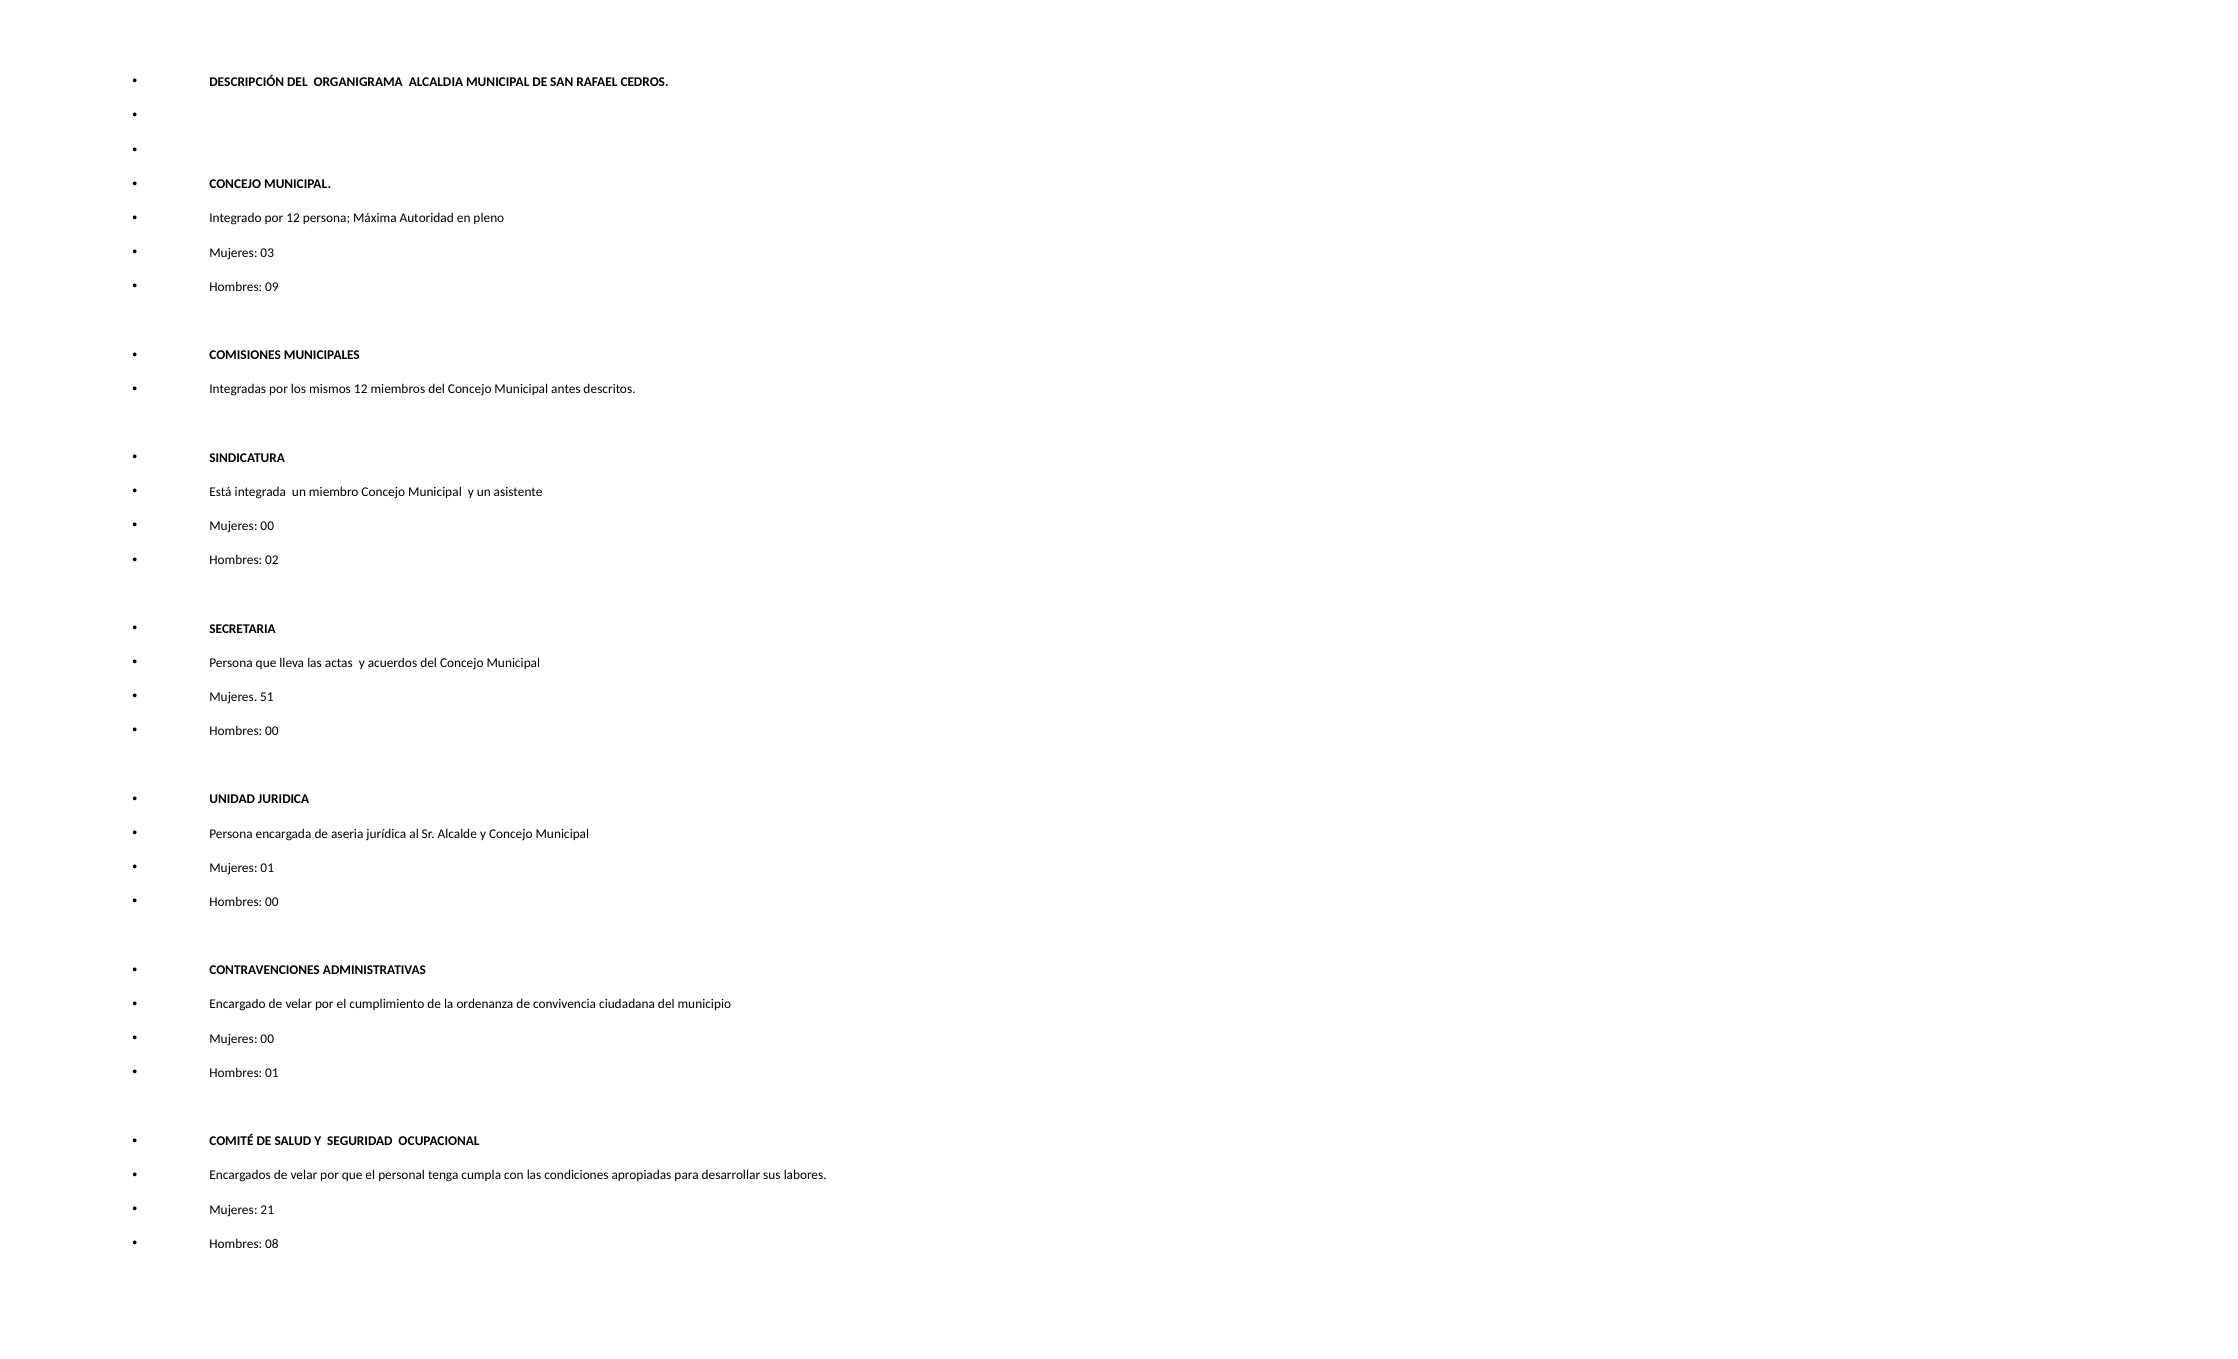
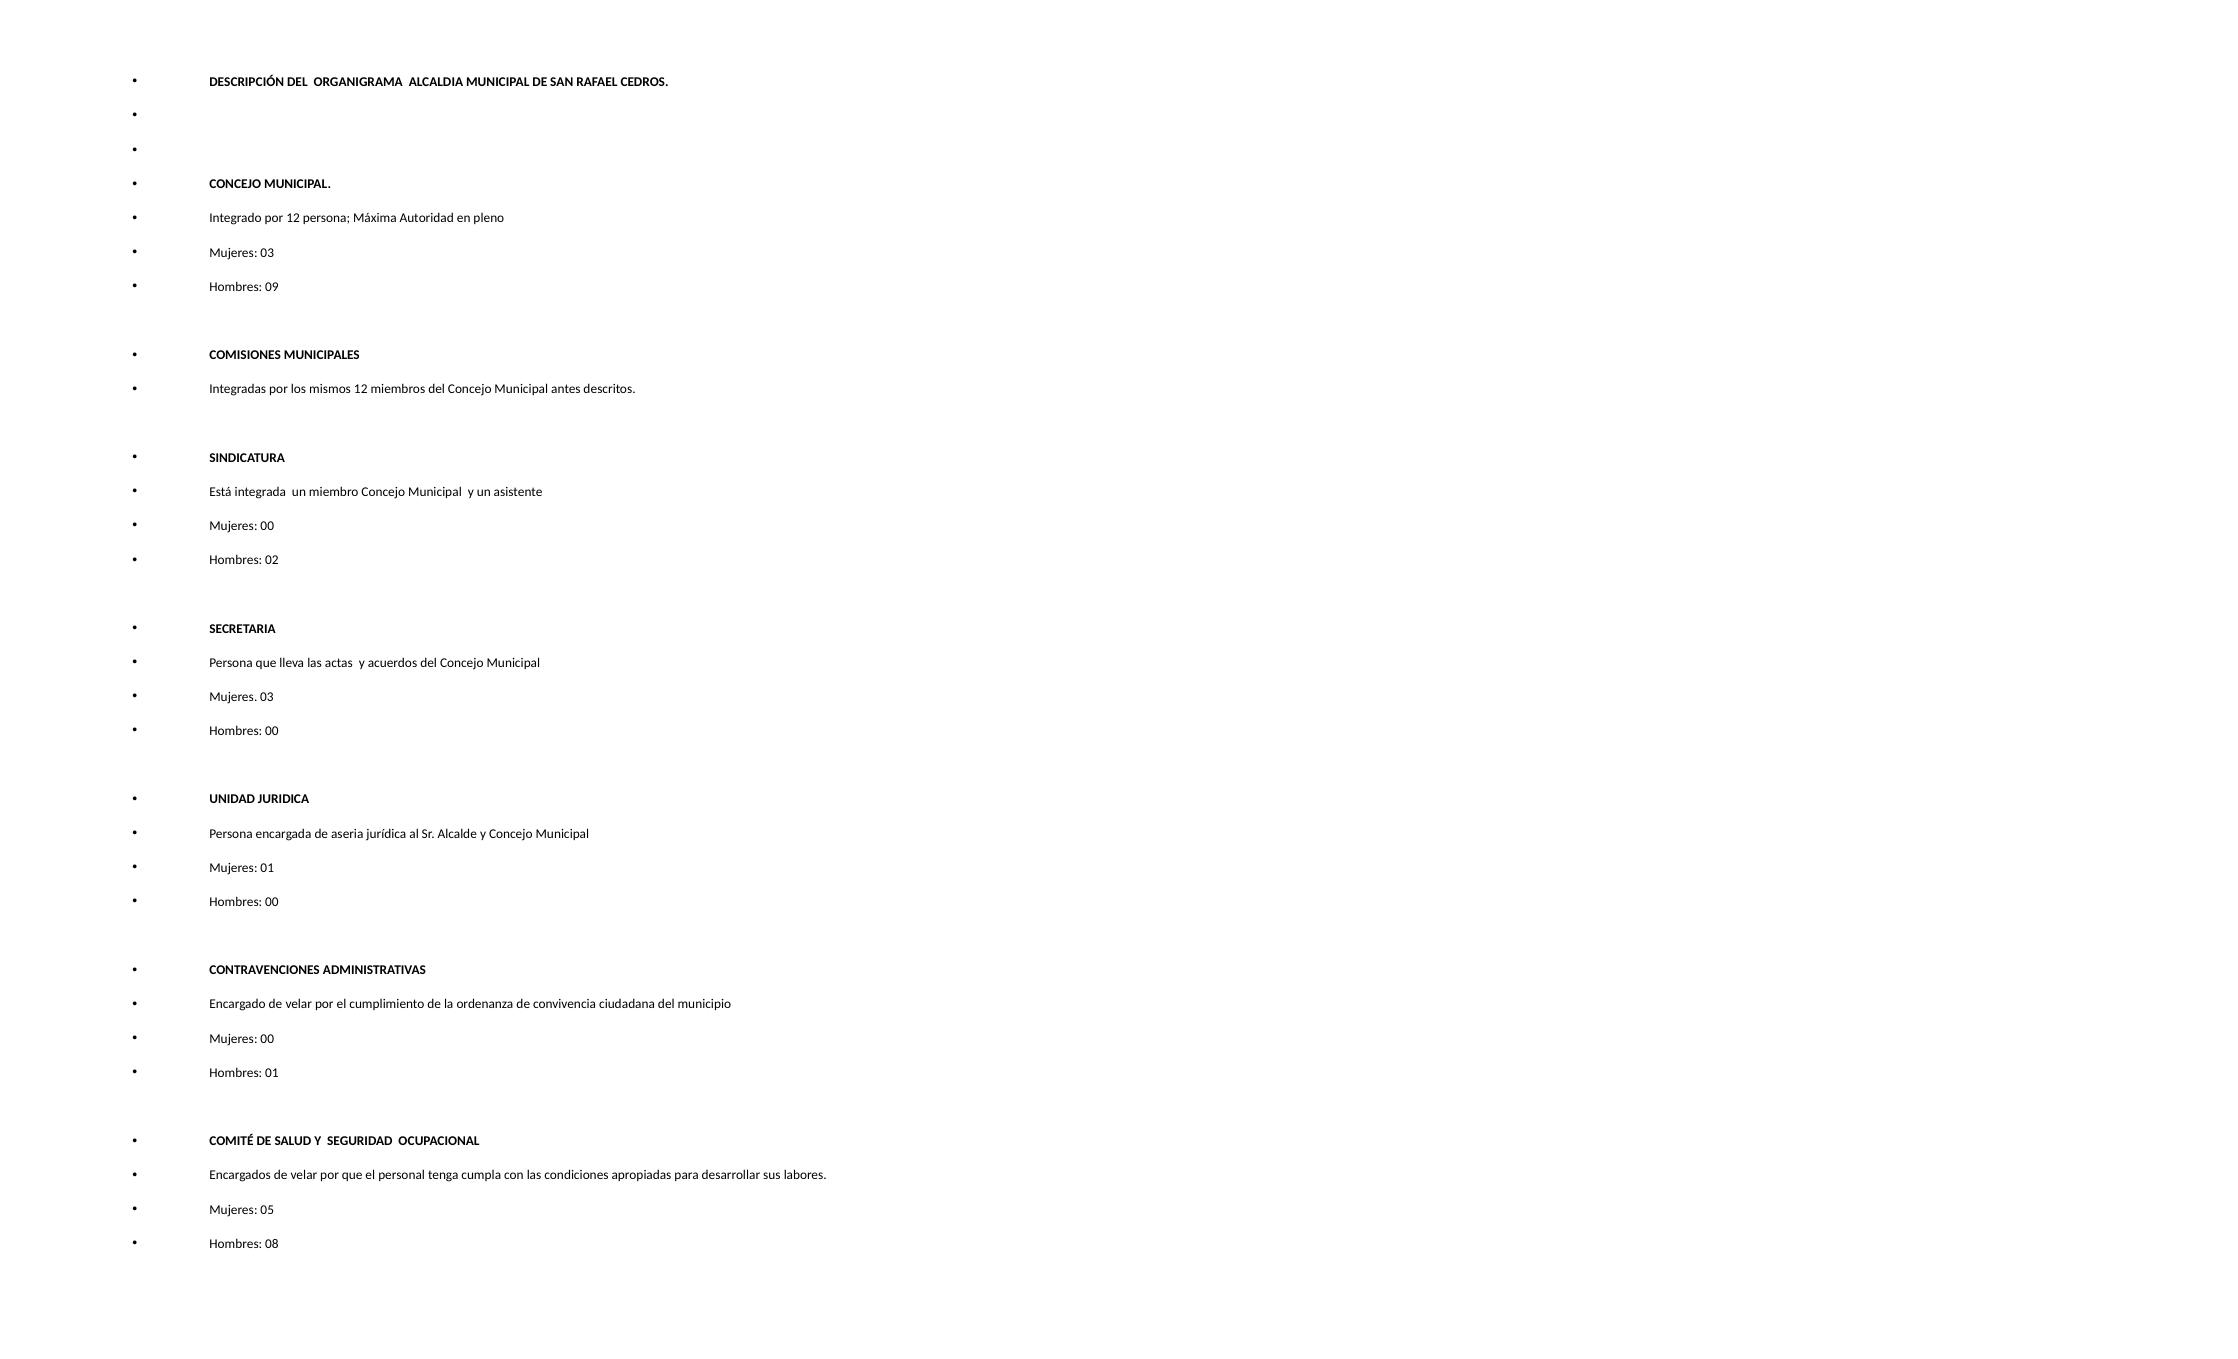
51 at (267, 697): 51 -> 03
21: 21 -> 05
